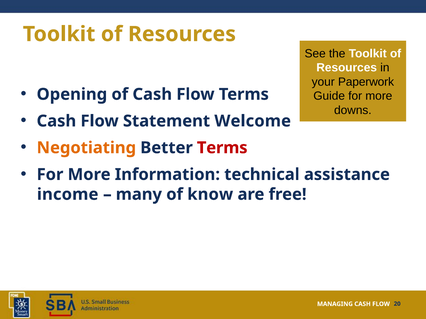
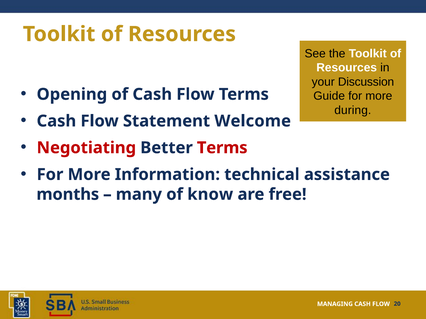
Paperwork: Paperwork -> Discussion
downs: downs -> during
Negotiating colour: orange -> red
income: income -> months
